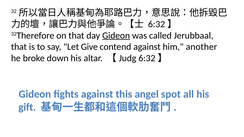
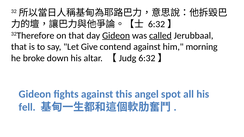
called underline: none -> present
another: another -> morning
gift: gift -> fell
